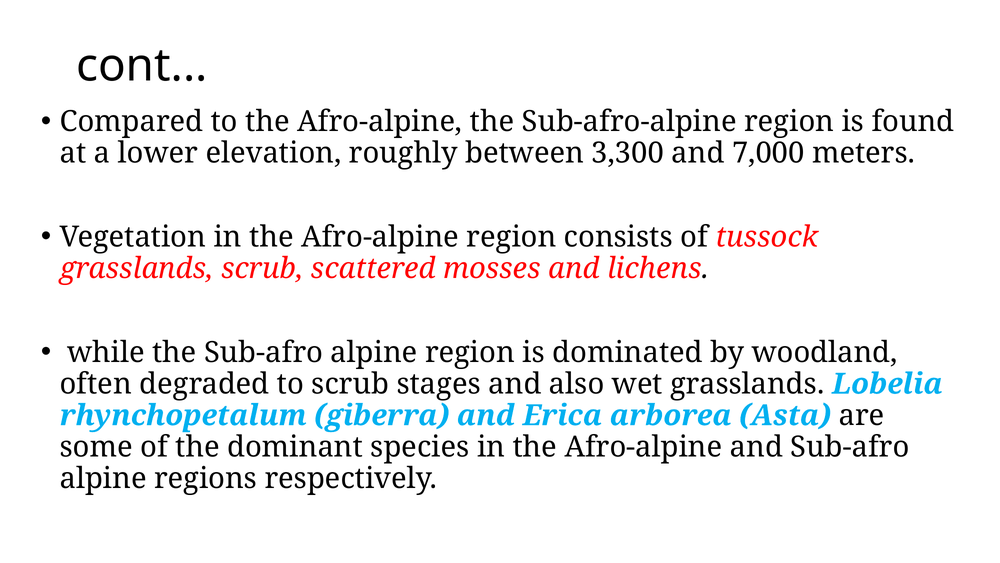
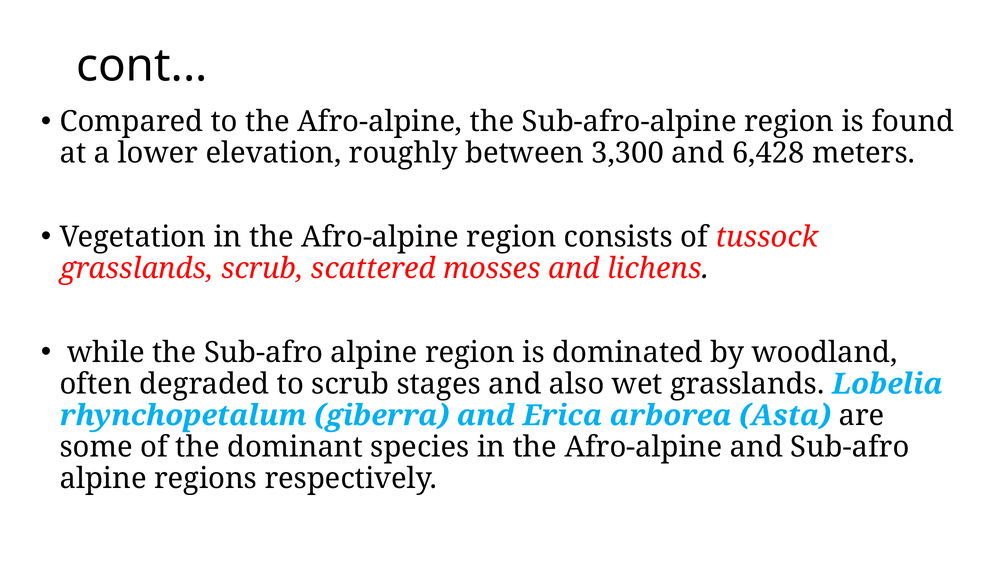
7,000: 7,000 -> 6,428
